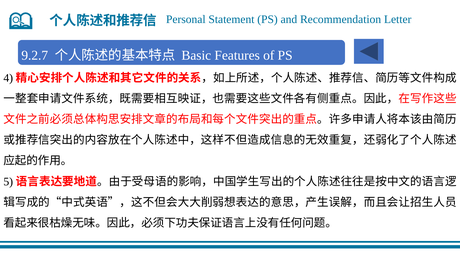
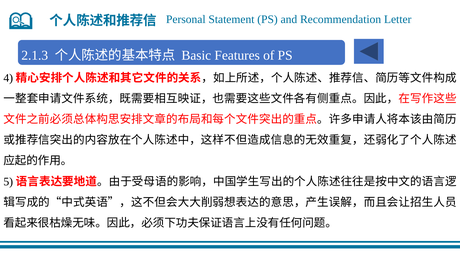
9.2.7: 9.2.7 -> 2.1.3
